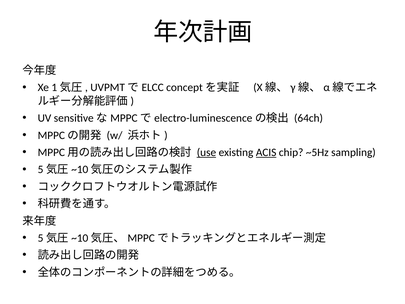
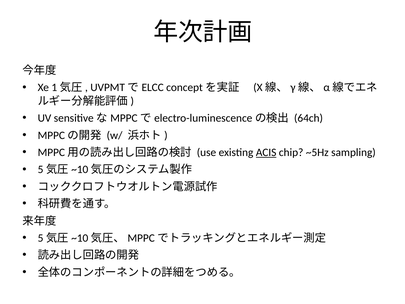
use underline: present -> none
